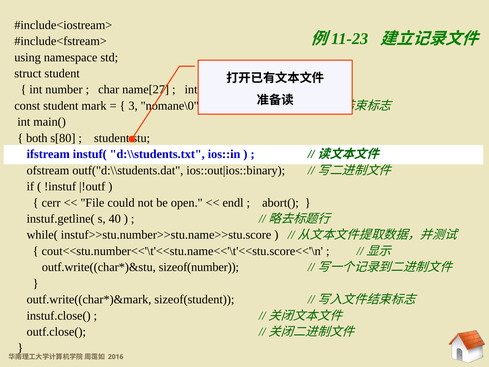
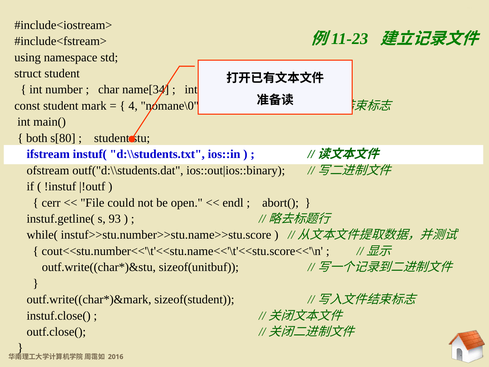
name[27: name[27 -> name[34
3 at (133, 106): 3 -> 4
40: 40 -> 93
sizeof(number: sizeof(number -> sizeof(unitbuf
